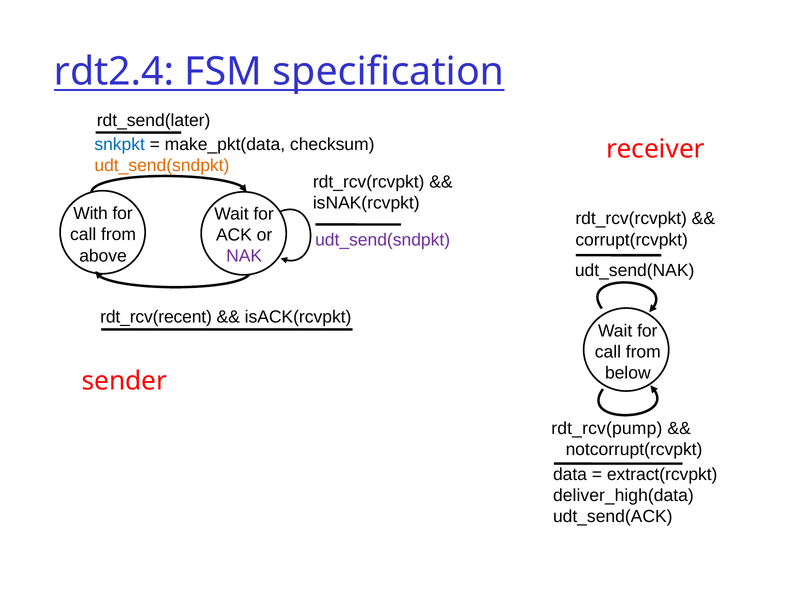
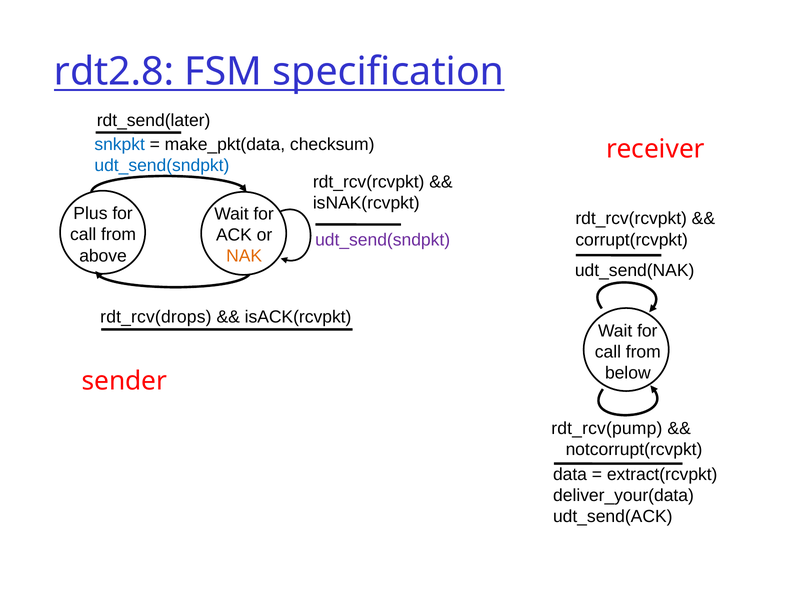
rdt2.4: rdt2.4 -> rdt2.8
udt_send(sndpkt at (162, 165) colour: orange -> blue
With: With -> Plus
NAK colour: purple -> orange
rdt_rcv(recent: rdt_rcv(recent -> rdt_rcv(drops
deliver_high(data: deliver_high(data -> deliver_your(data
